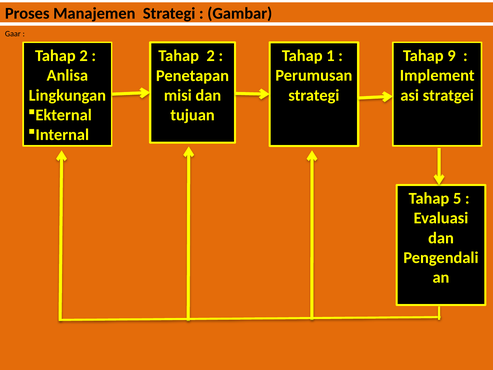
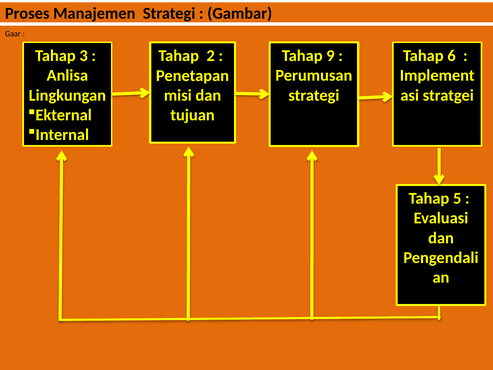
2 at (84, 56): 2 -> 3
1: 1 -> 9
9: 9 -> 6
